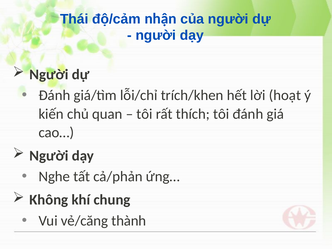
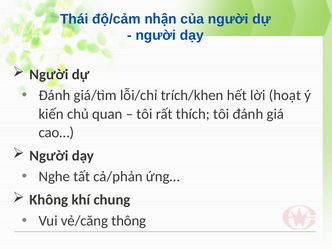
thành: thành -> thông
